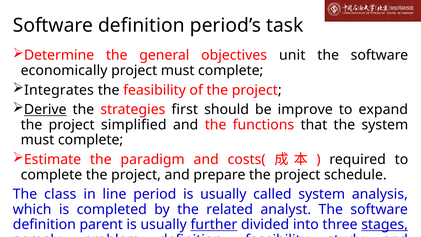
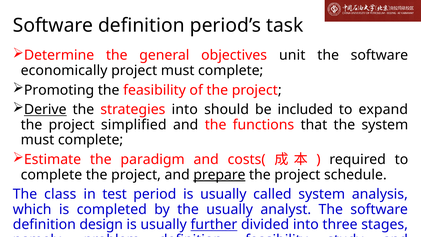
Integrates: Integrates -> Promoting
strategies first: first -> into
improve: improve -> included
prepare underline: none -> present
line: line -> test
the related: related -> usually
parent: parent -> design
stages underline: present -> none
